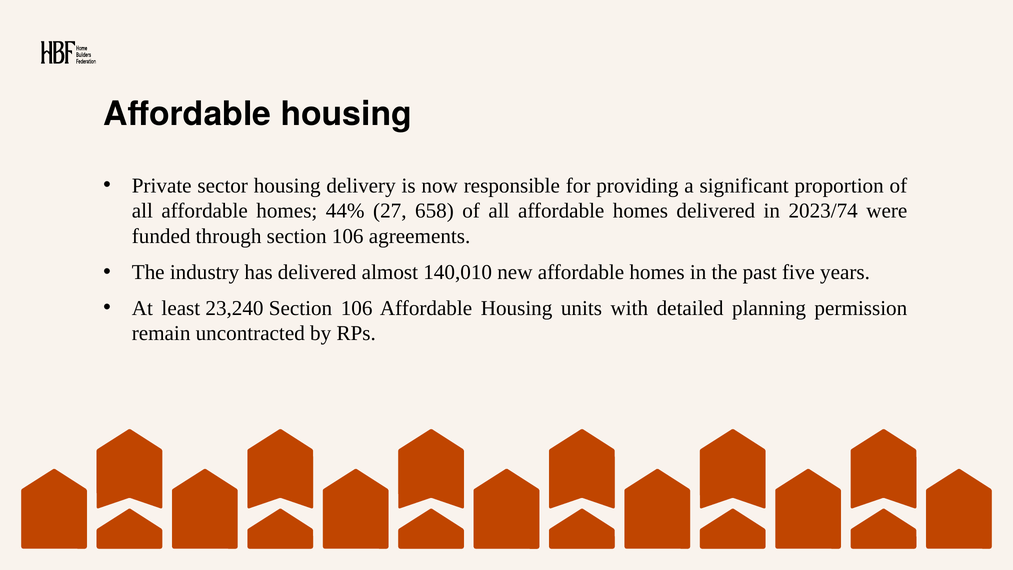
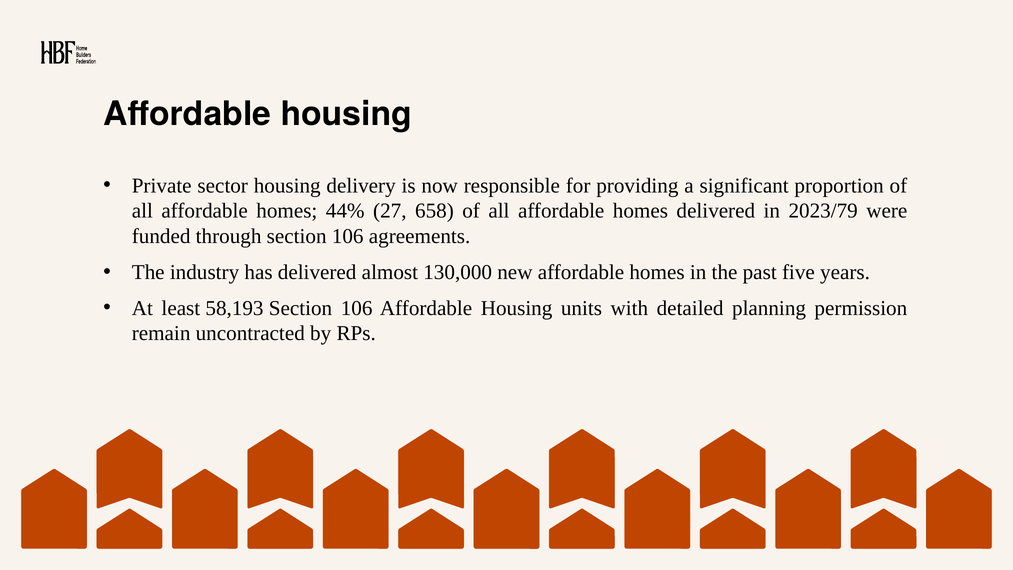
2023/74: 2023/74 -> 2023/79
140,010: 140,010 -> 130,000
23,240: 23,240 -> 58,193
